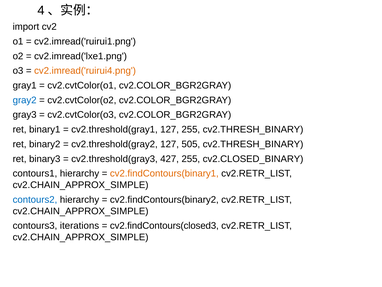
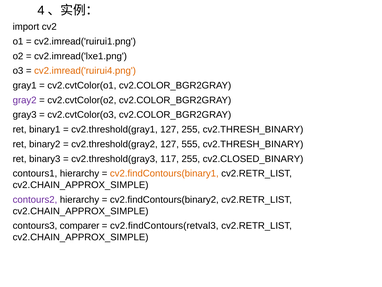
gray2 colour: blue -> purple
505: 505 -> 555
427: 427 -> 117
contours2 colour: blue -> purple
iterations: iterations -> comparer
cv2.findContours(closed3: cv2.findContours(closed3 -> cv2.findContours(retval3
